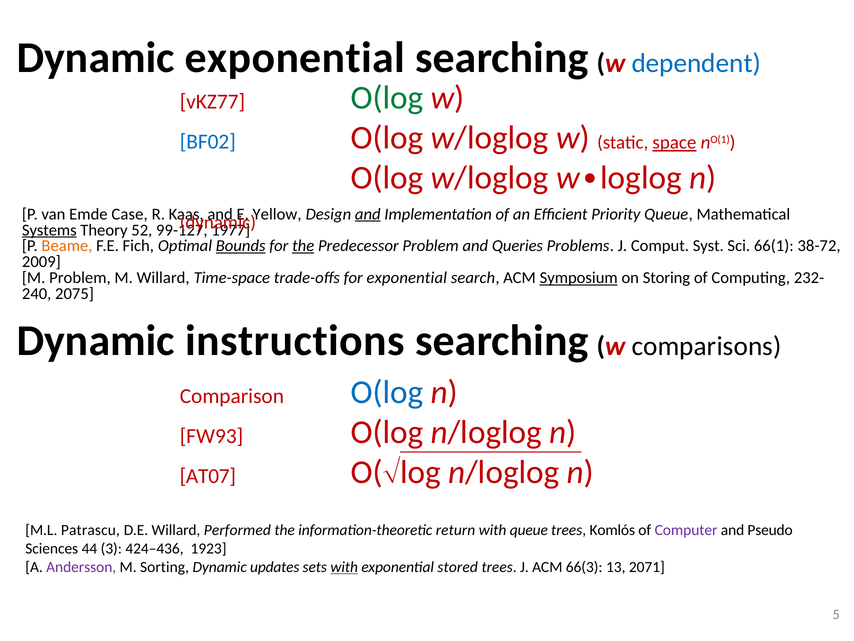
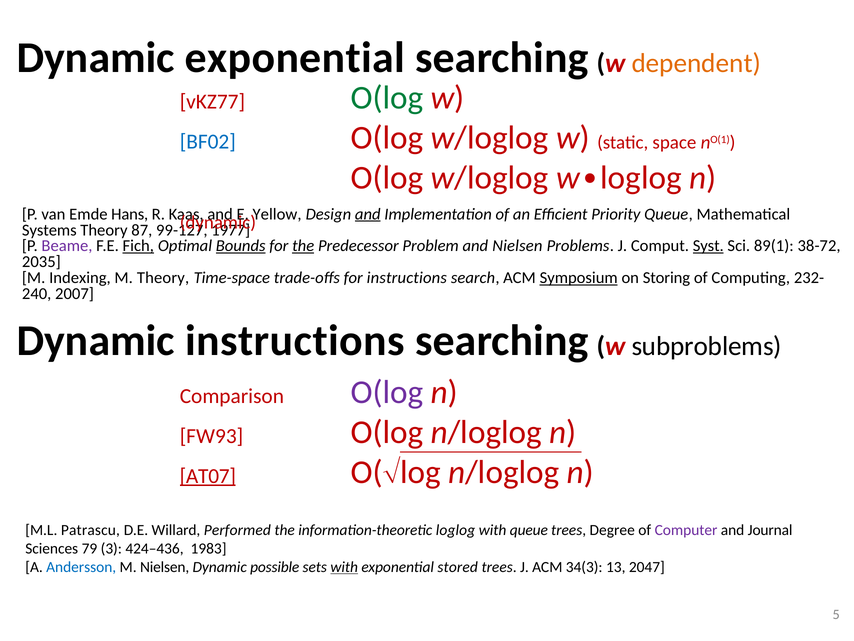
dependent colour: blue -> orange
space underline: present -> none
Case: Case -> Hans
Systems underline: present -> none
52: 52 -> 87
Beame colour: orange -> purple
Fich underline: none -> present
and Queries: Queries -> Nielsen
Syst underline: none -> present
66(1: 66(1 -> 89(1
2009: 2009 -> 2035
M Problem: Problem -> Indexing
M Willard: Willard -> Theory
for exponential: exponential -> instructions
2075: 2075 -> 2007
comparisons: comparisons -> subproblems
O(log at (387, 392) colour: blue -> purple
AT07 underline: none -> present
information-theoretic return: return -> loglog
Komlós: Komlós -> Degree
Pseudo: Pseudo -> Journal
44: 44 -> 79
1923: 1923 -> 1983
Andersson colour: purple -> blue
M Sorting: Sorting -> Nielsen
updates: updates -> possible
66(3: 66(3 -> 34(3
2071: 2071 -> 2047
